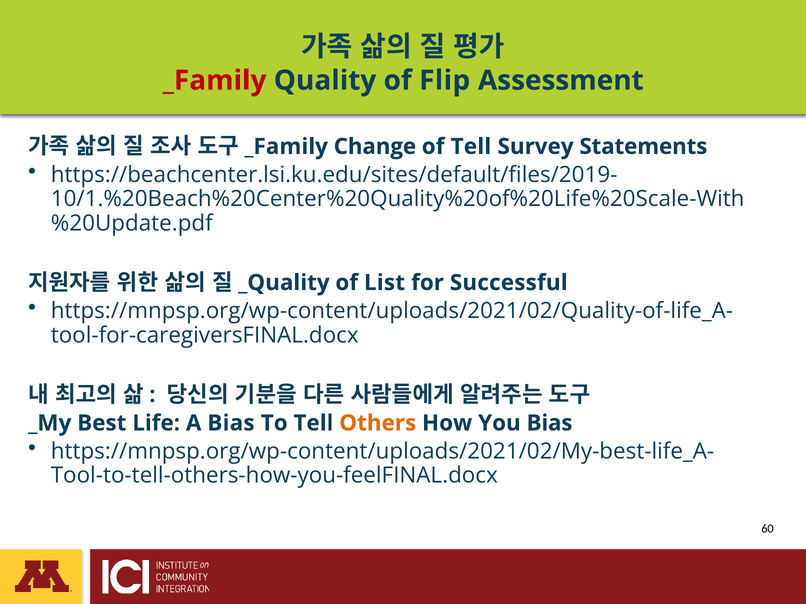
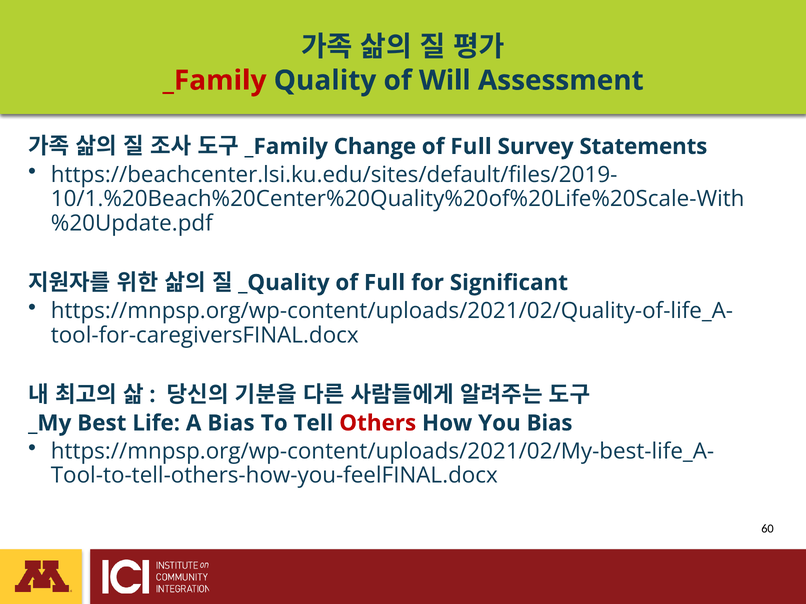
Flip: Flip -> Will
Tell at (471, 147): Tell -> Full
List at (384, 283): List -> Full
Successful: Successful -> Significant
Others colour: orange -> red
